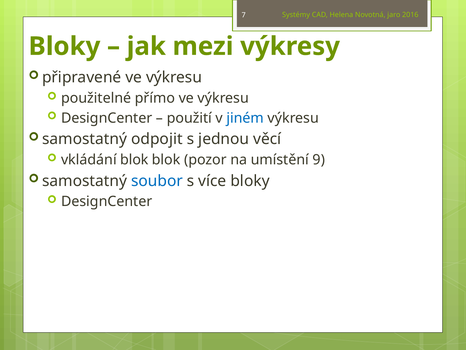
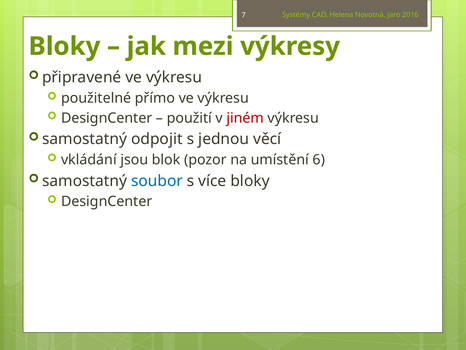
jiném colour: blue -> red
vkládání blok: blok -> jsou
9: 9 -> 6
